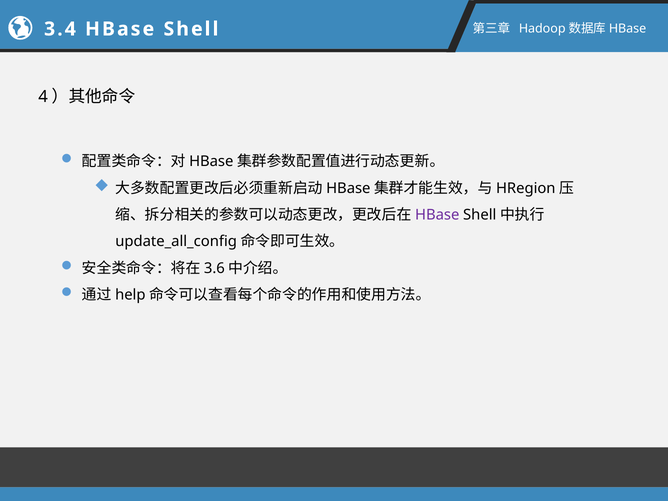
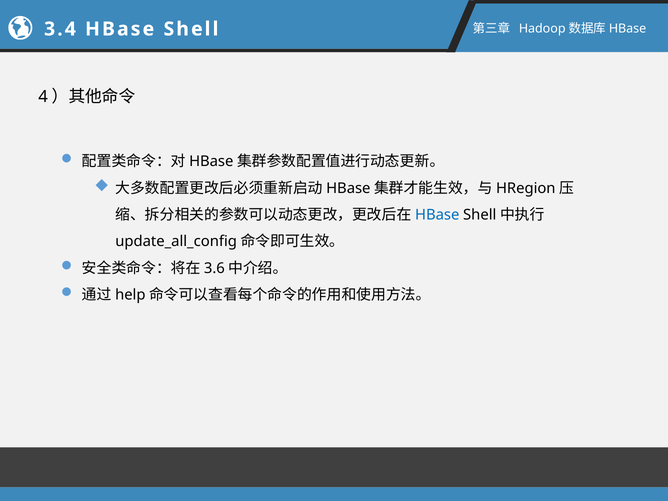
HBase at (437, 215) colour: purple -> blue
